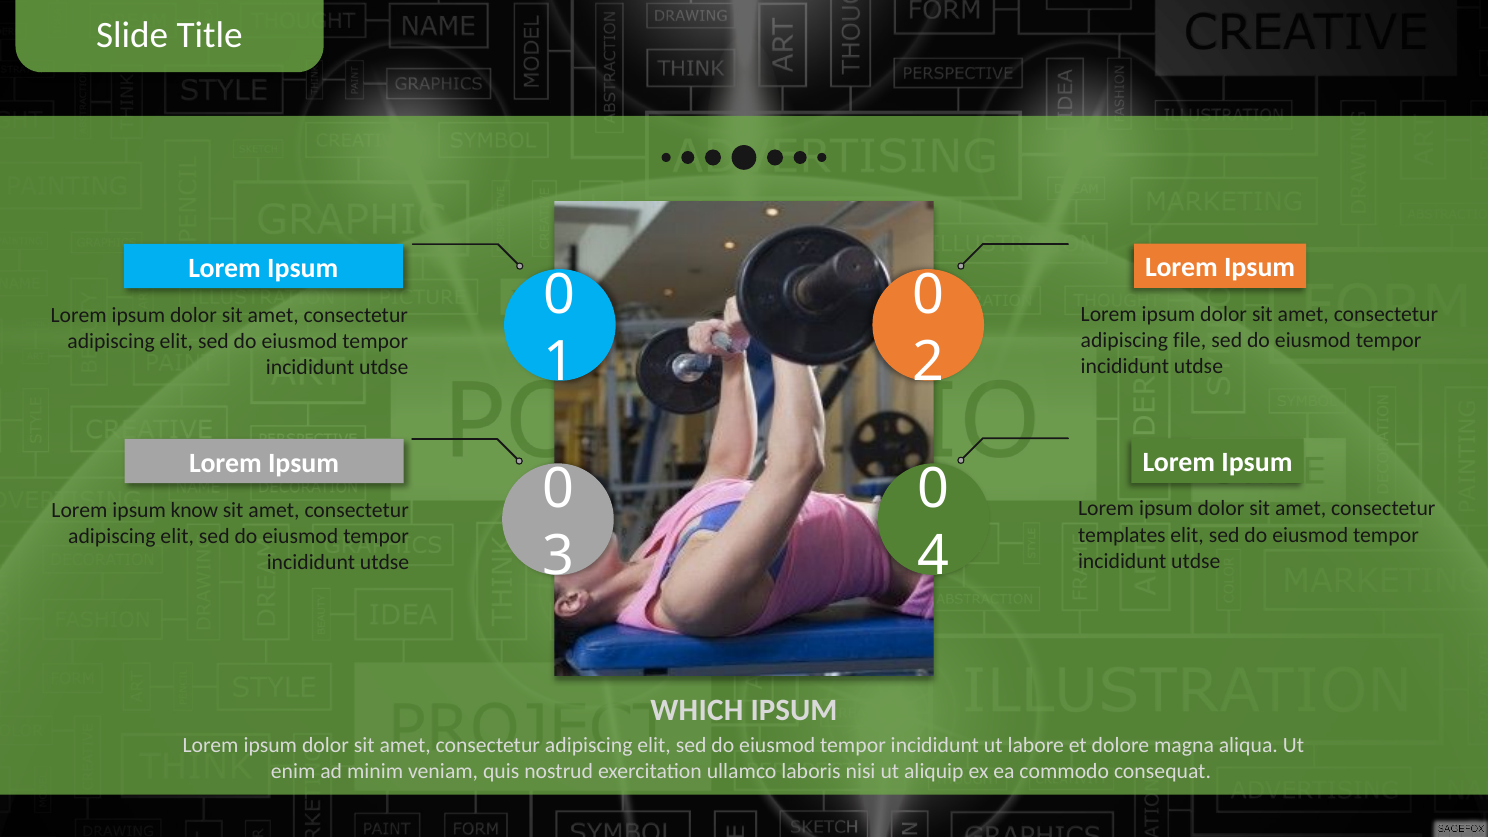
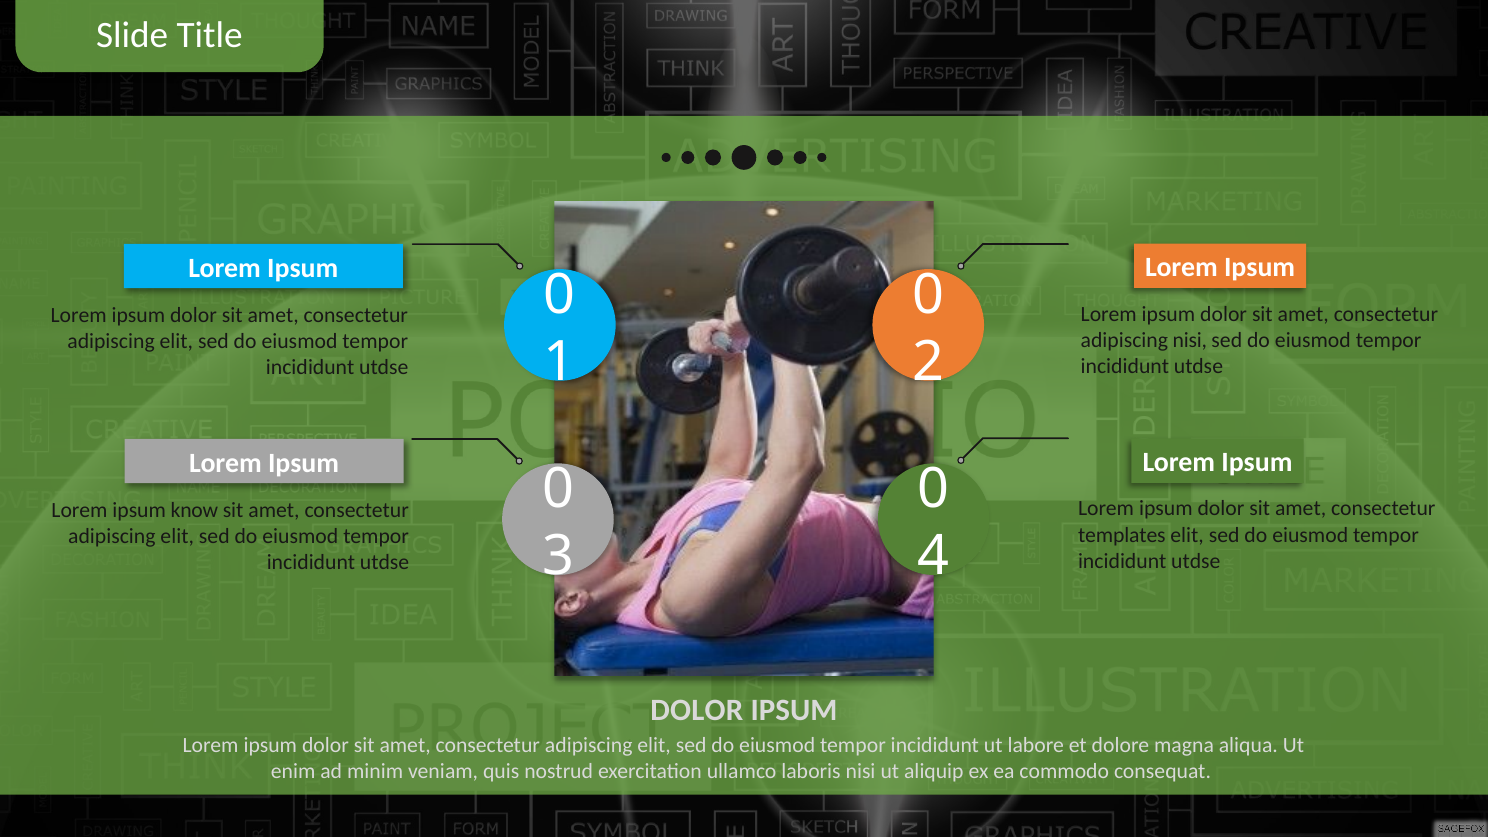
adipiscing file: file -> nisi
WHICH at (697, 710): WHICH -> DOLOR
